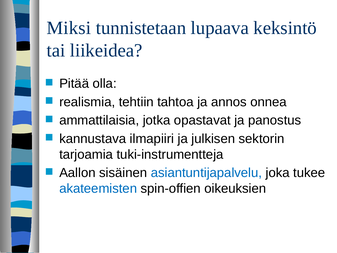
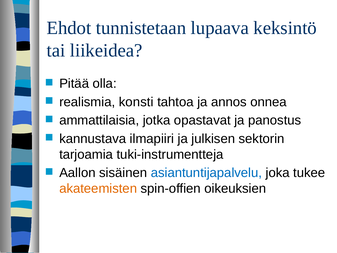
Miksi: Miksi -> Ehdot
tehtiin: tehtiin -> konsti
akateemisten colour: blue -> orange
